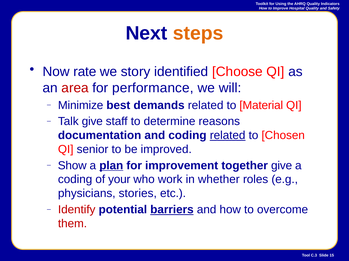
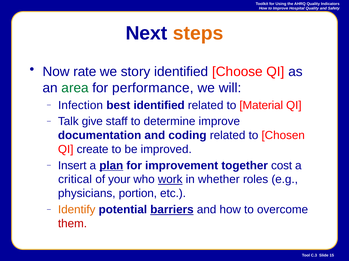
area colour: red -> green
Minimize: Minimize -> Infection
best demands: demands -> identified
determine reasons: reasons -> improve
related at (228, 136) underline: present -> none
senior: senior -> create
Show: Show -> Insert
together give: give -> cost
coding at (75, 180): coding -> critical
work underline: none -> present
stories: stories -> portion
Identify colour: red -> orange
